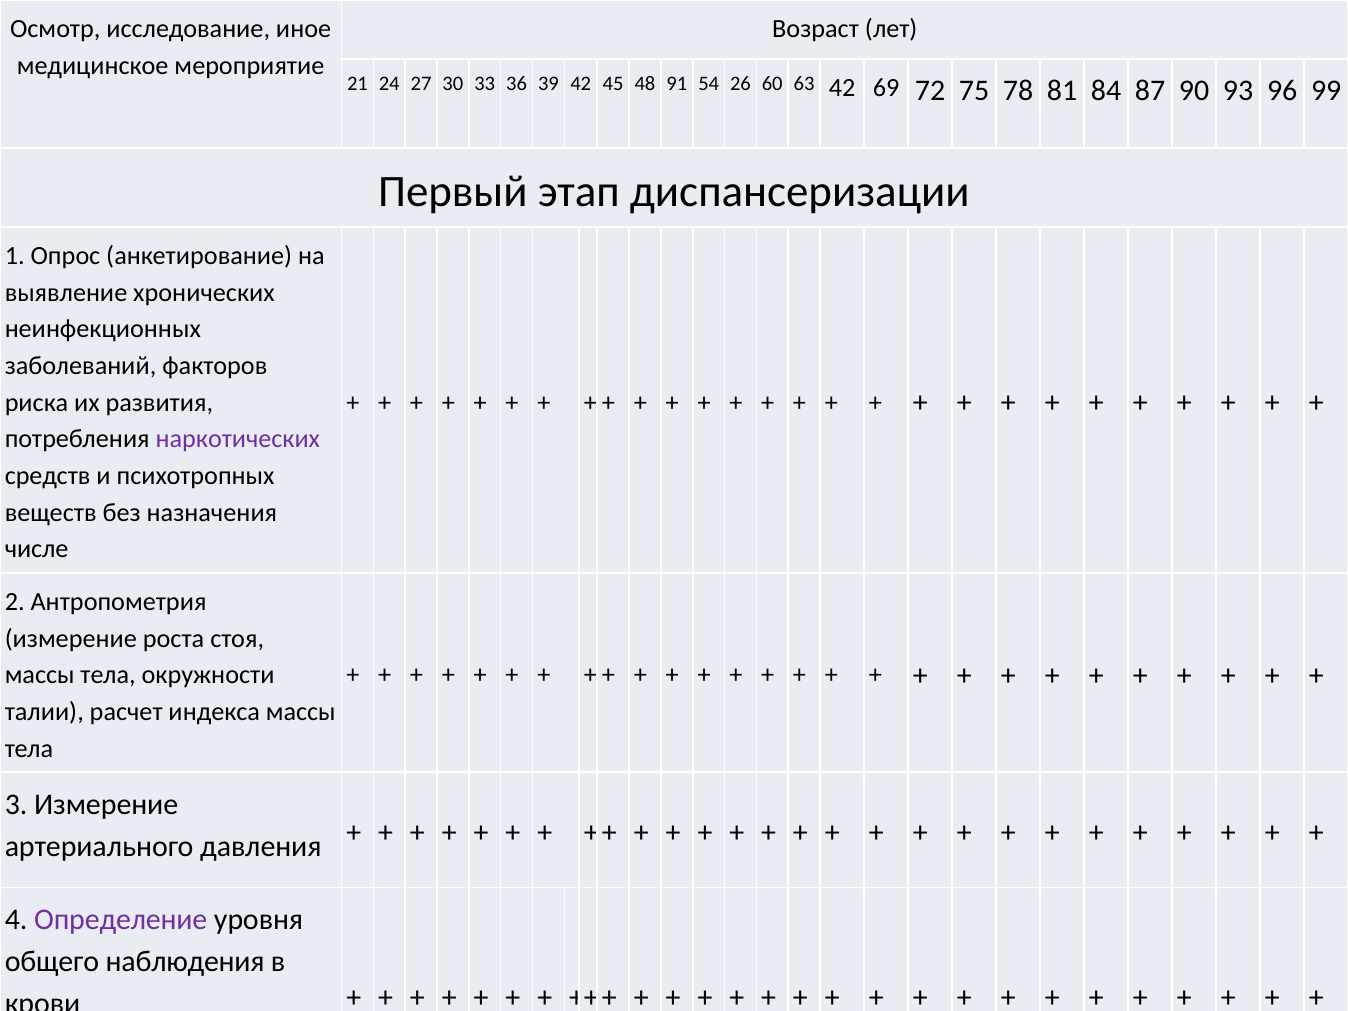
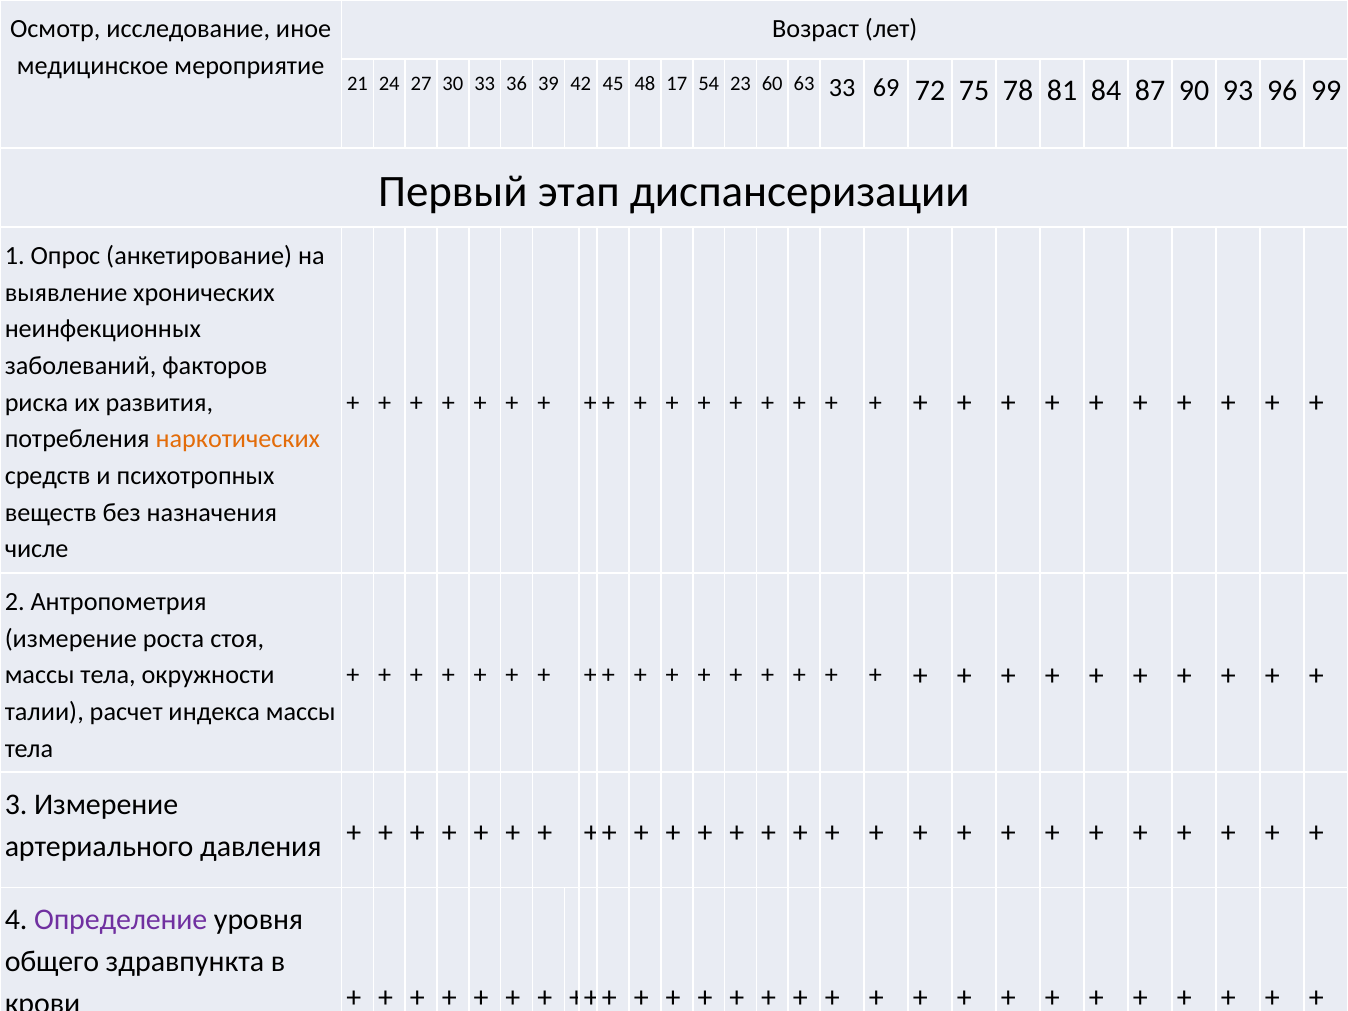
91: 91 -> 17
26: 26 -> 23
63 42: 42 -> 33
наркотических colour: purple -> orange
наблюдения: наблюдения -> здравпункта
